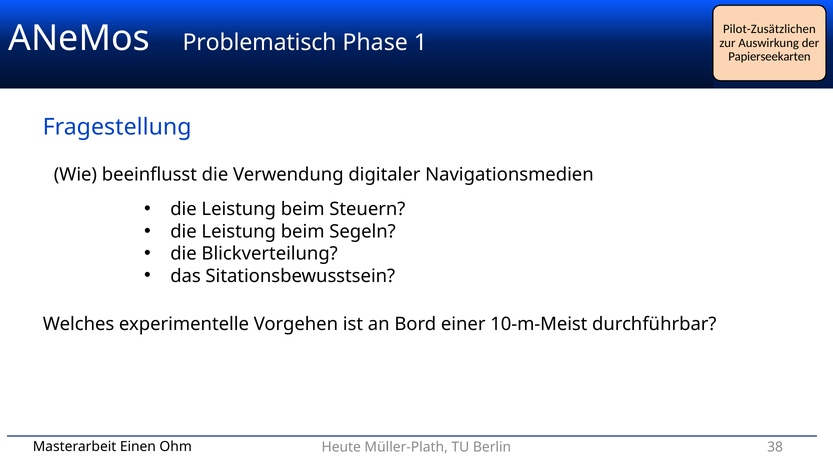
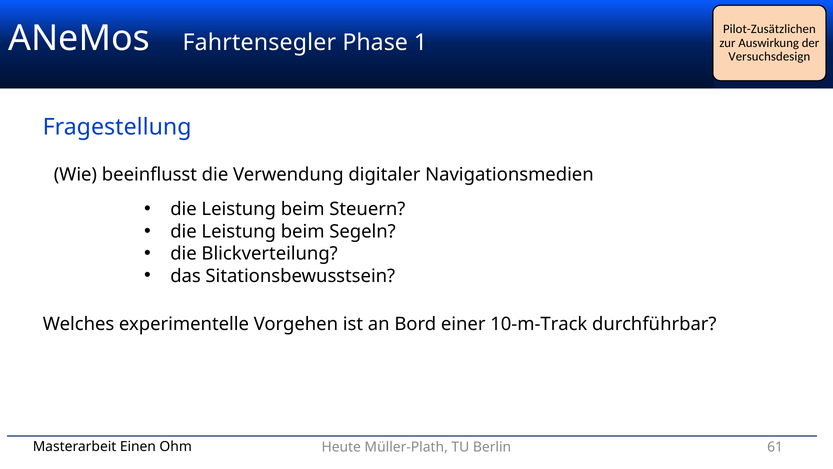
Problematisch: Problematisch -> Fahrtensegler
Papierseekarten: Papierseekarten -> Versuchsdesign
10-m-Meist: 10-m-Meist -> 10-m-Track
38: 38 -> 61
